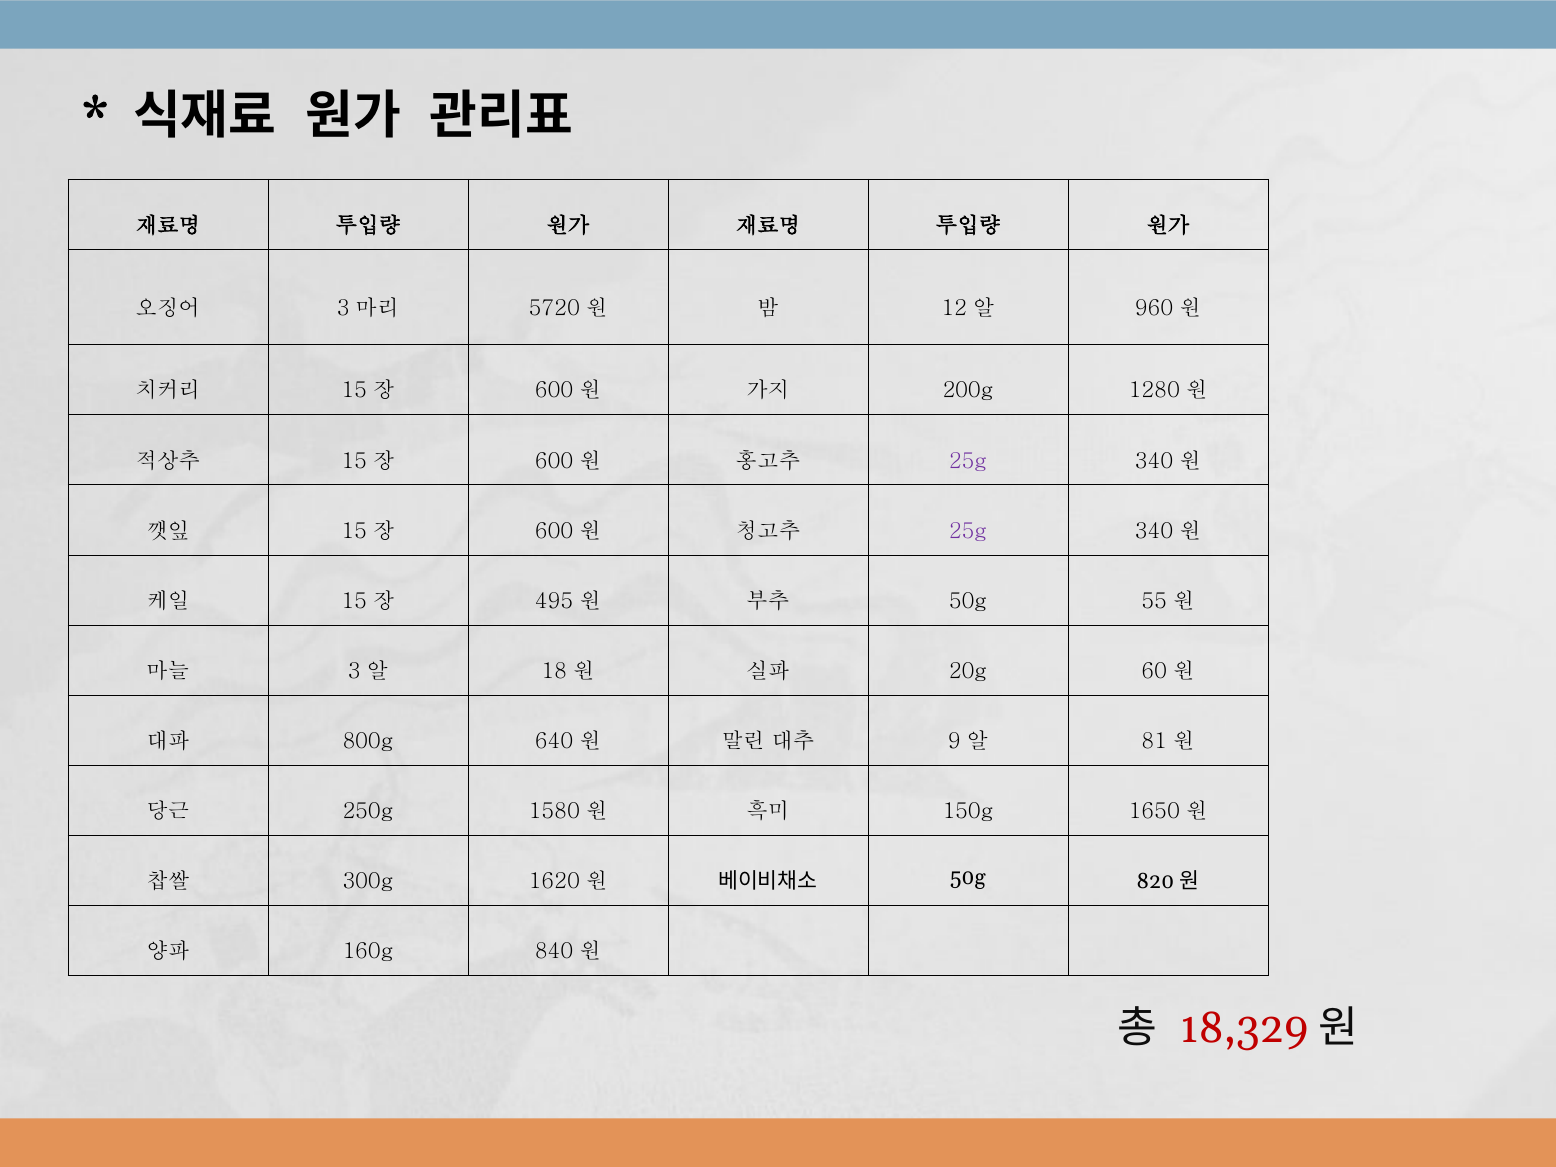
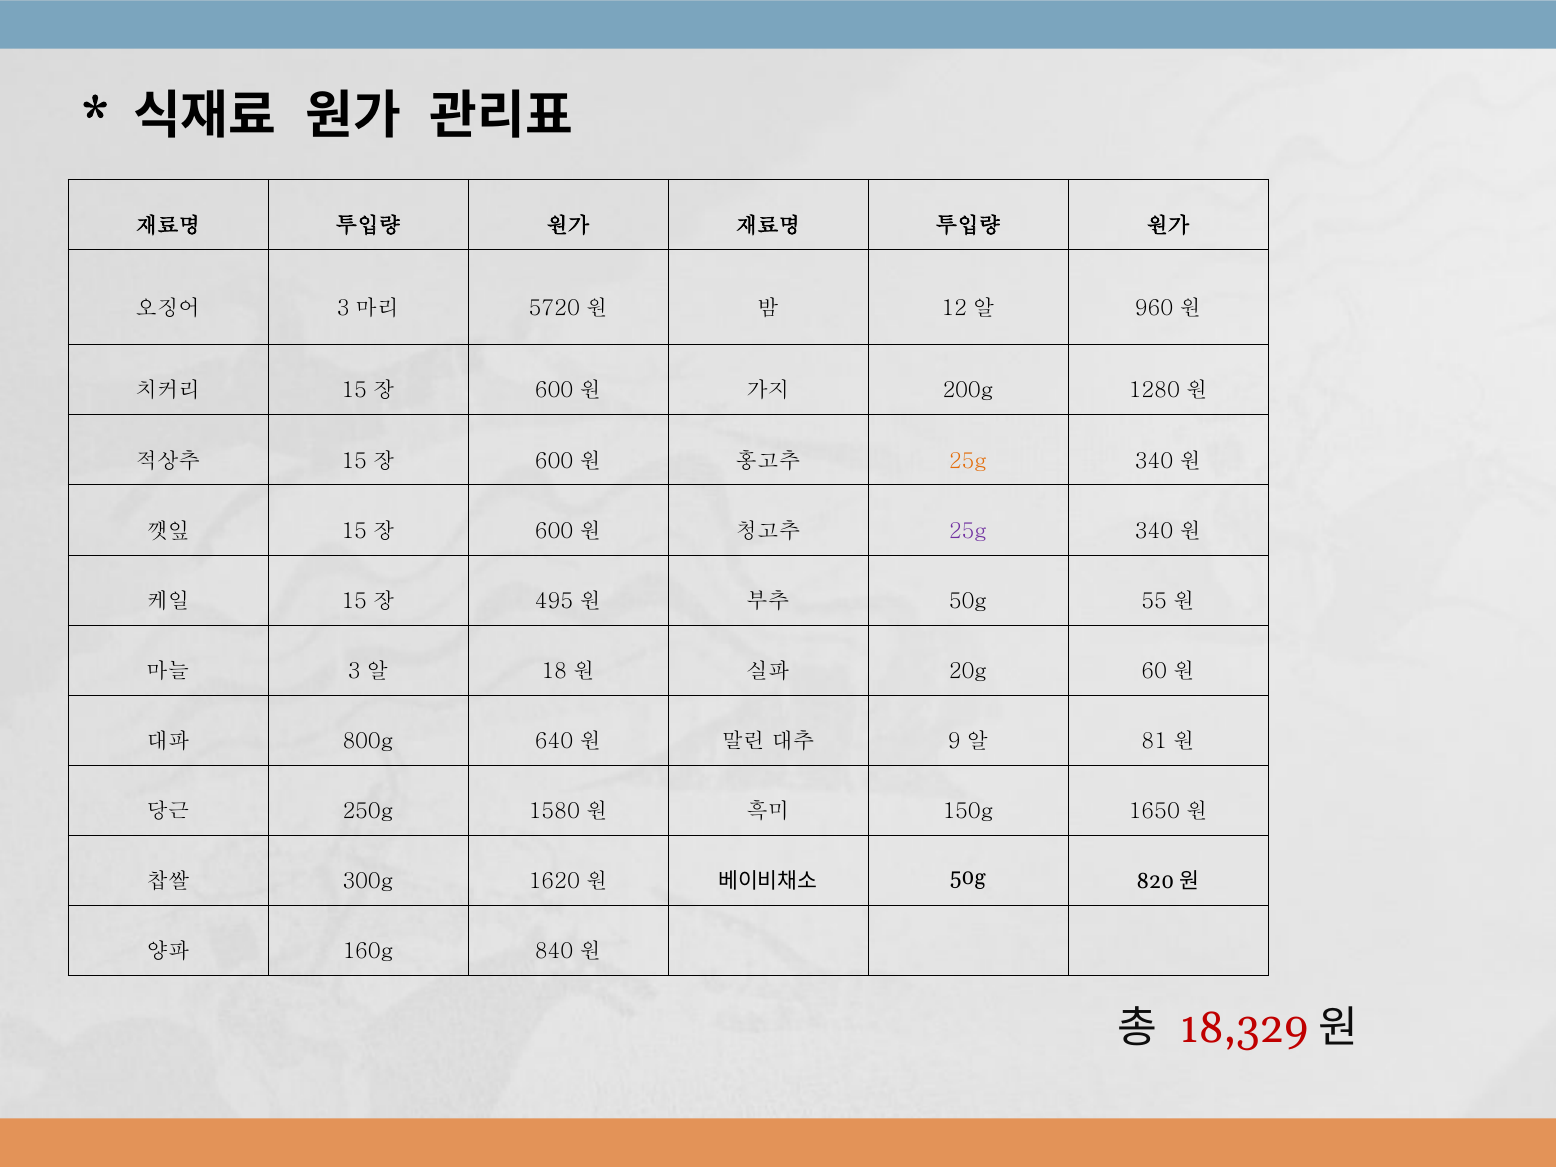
25g at (968, 461) colour: purple -> orange
